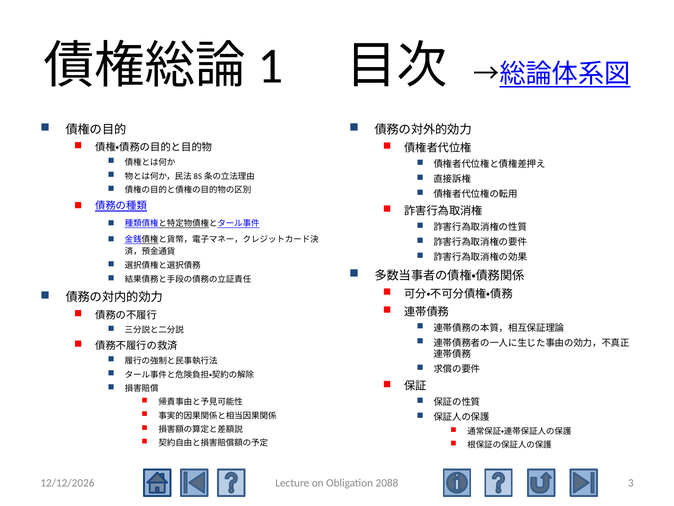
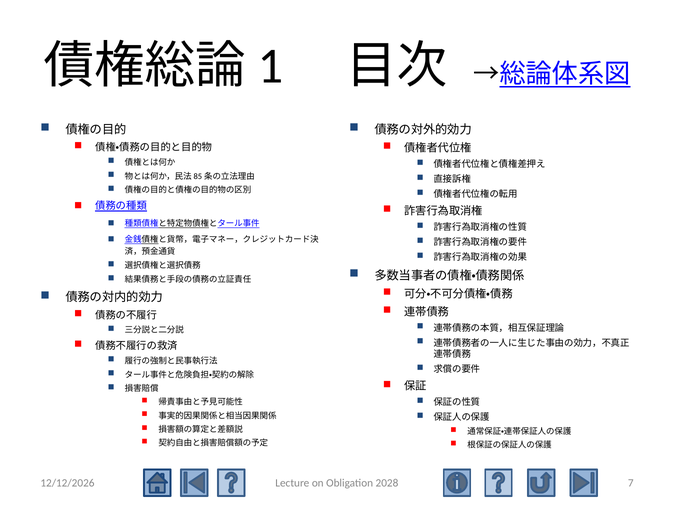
2088: 2088 -> 2028
3: 3 -> 7
